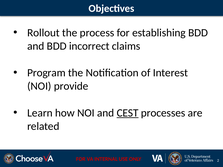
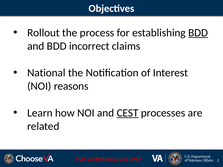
BDD at (198, 33) underline: none -> present
Program: Program -> National
provide: provide -> reasons
